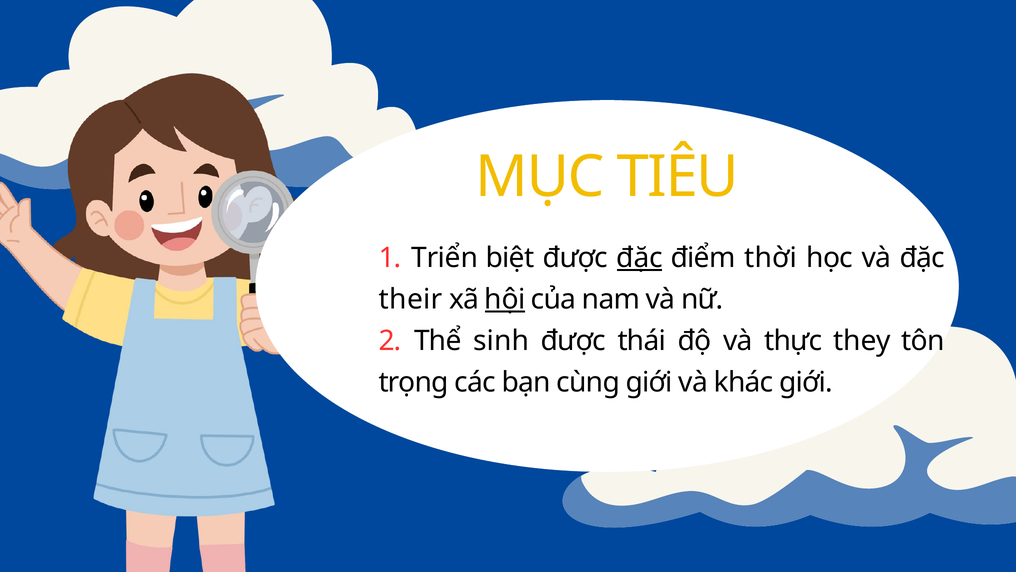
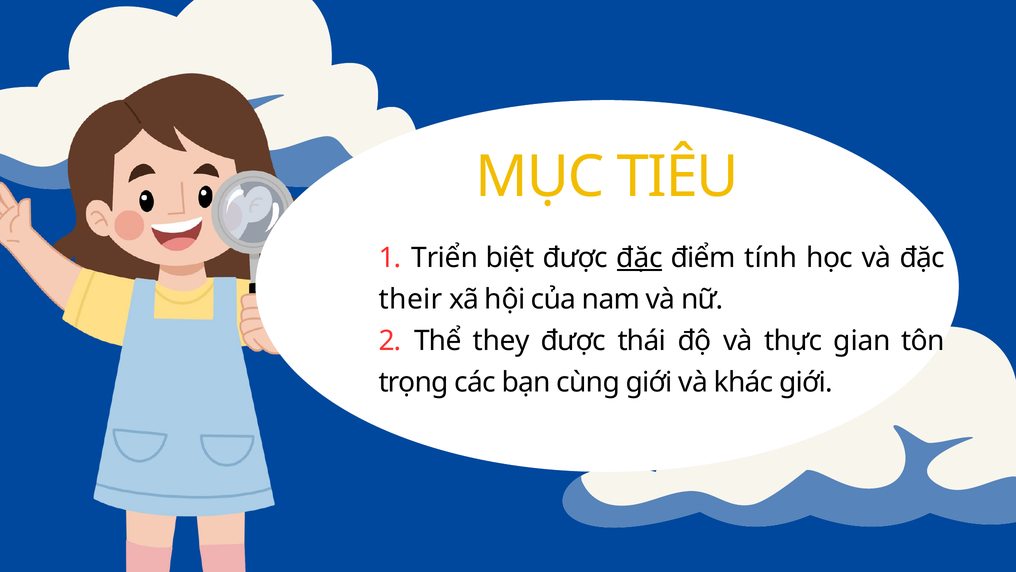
thời: thời -> tính
hội underline: present -> none
sinh: sinh -> they
they: they -> gian
